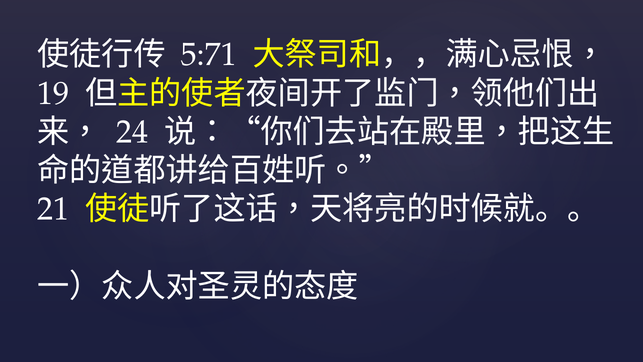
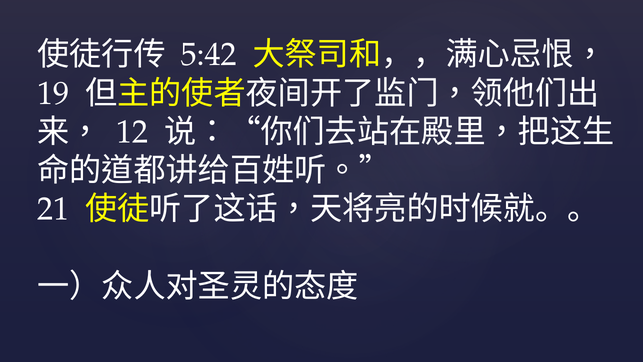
5:71: 5:71 -> 5:42
24: 24 -> 12
